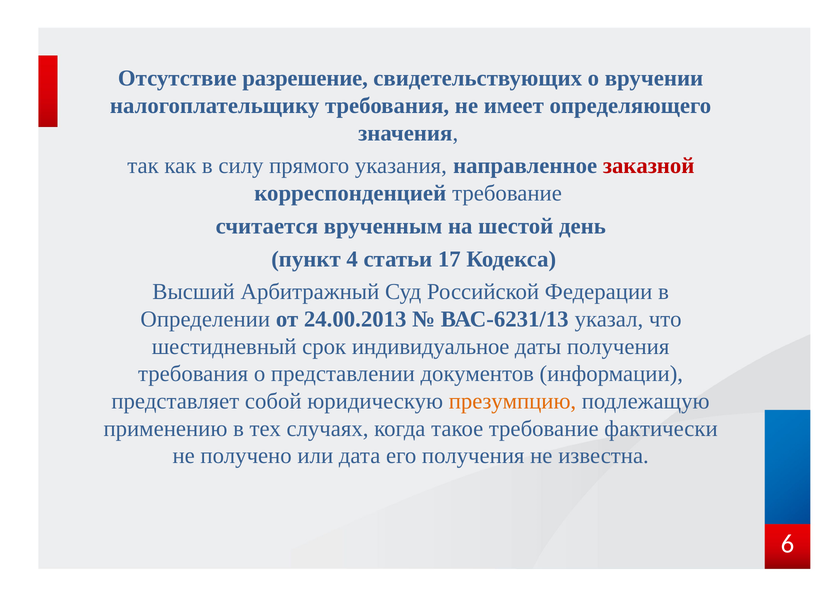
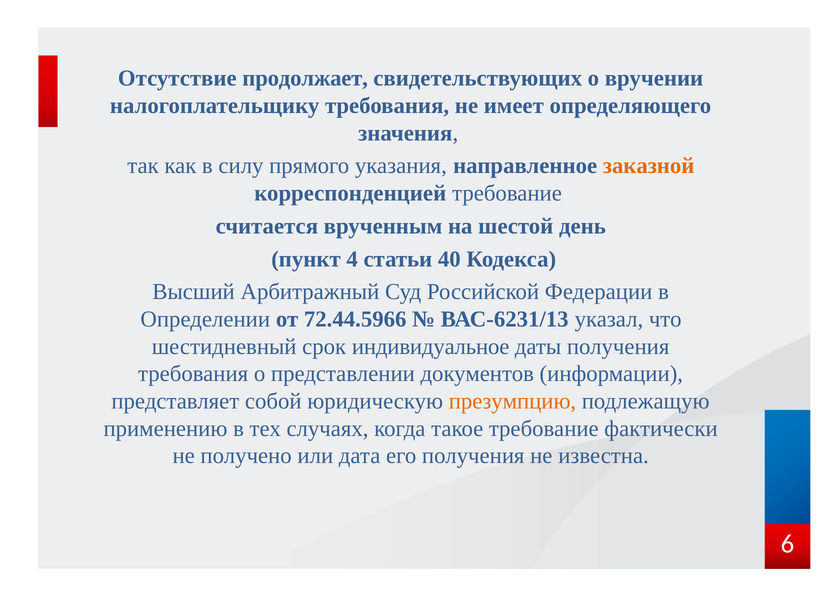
разрешение: разрешение -> продолжает
заказной colour: red -> orange
17: 17 -> 40
24.00.2013: 24.00.2013 -> 72.44.5966
